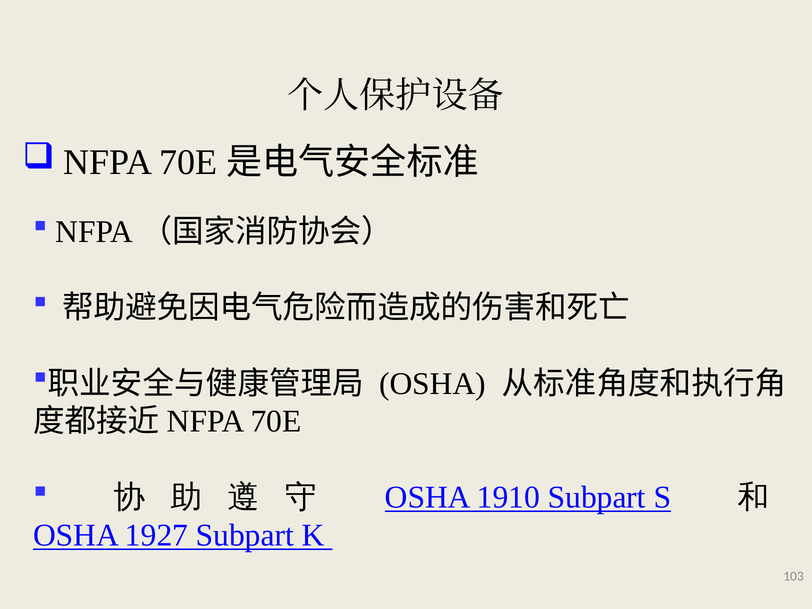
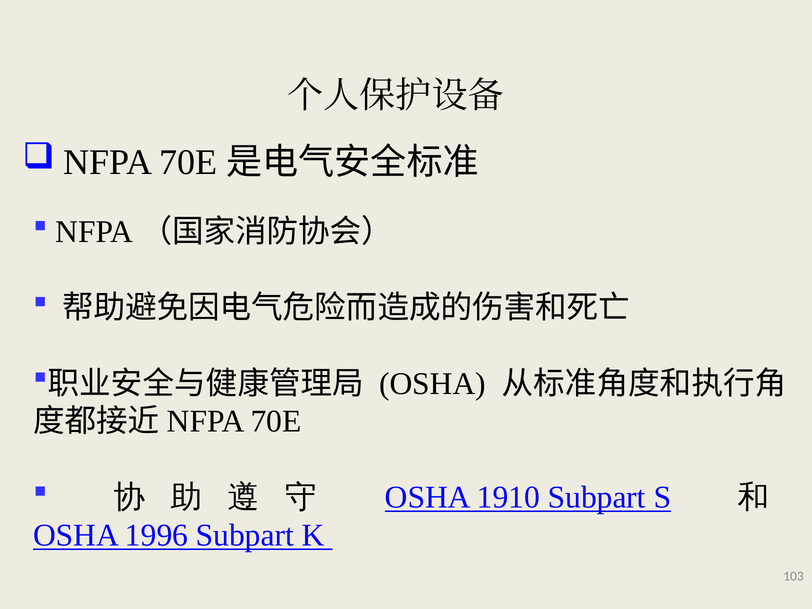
1927: 1927 -> 1996
